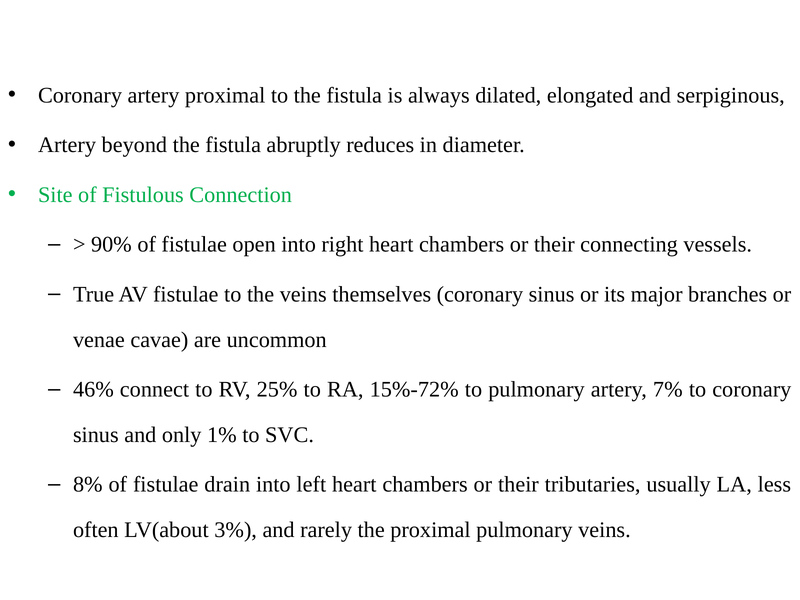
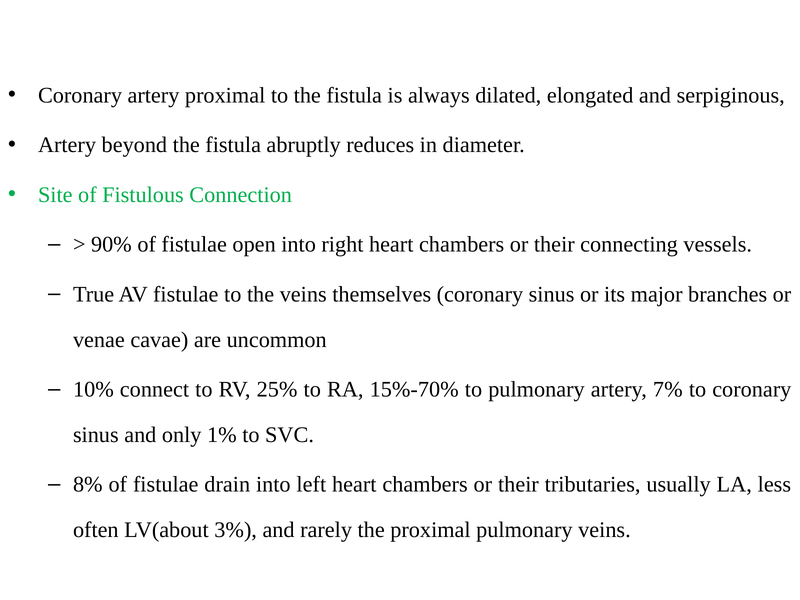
46%: 46% -> 10%
15%-72%: 15%-72% -> 15%-70%
